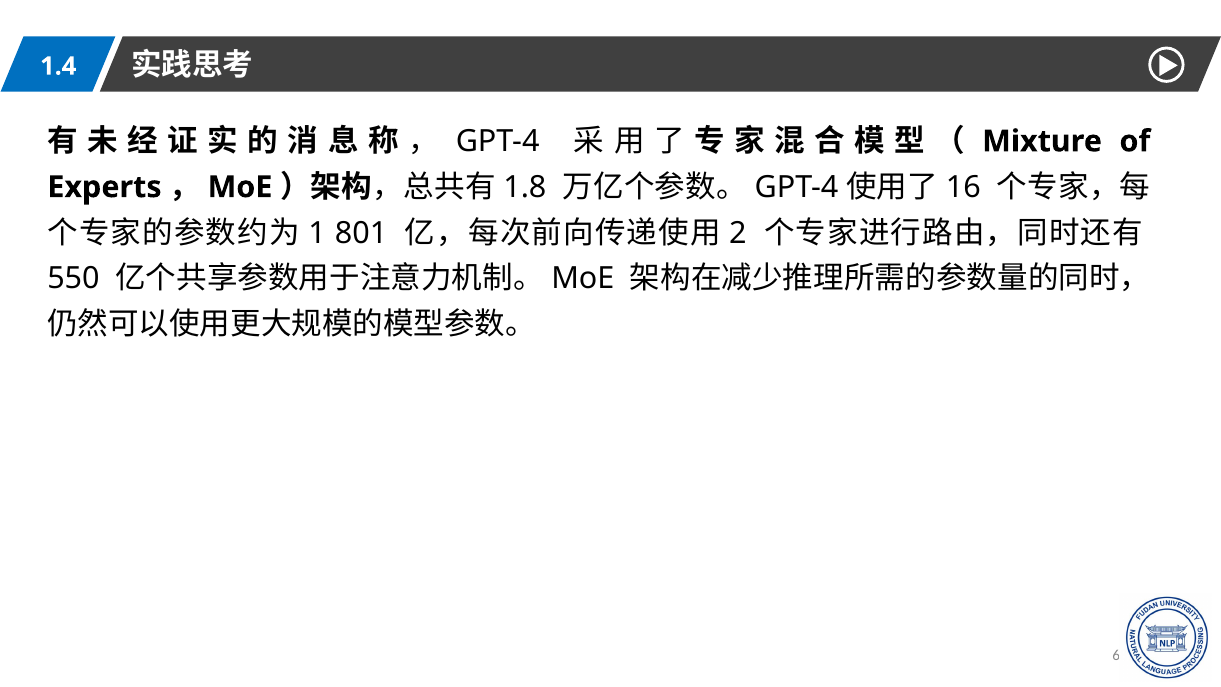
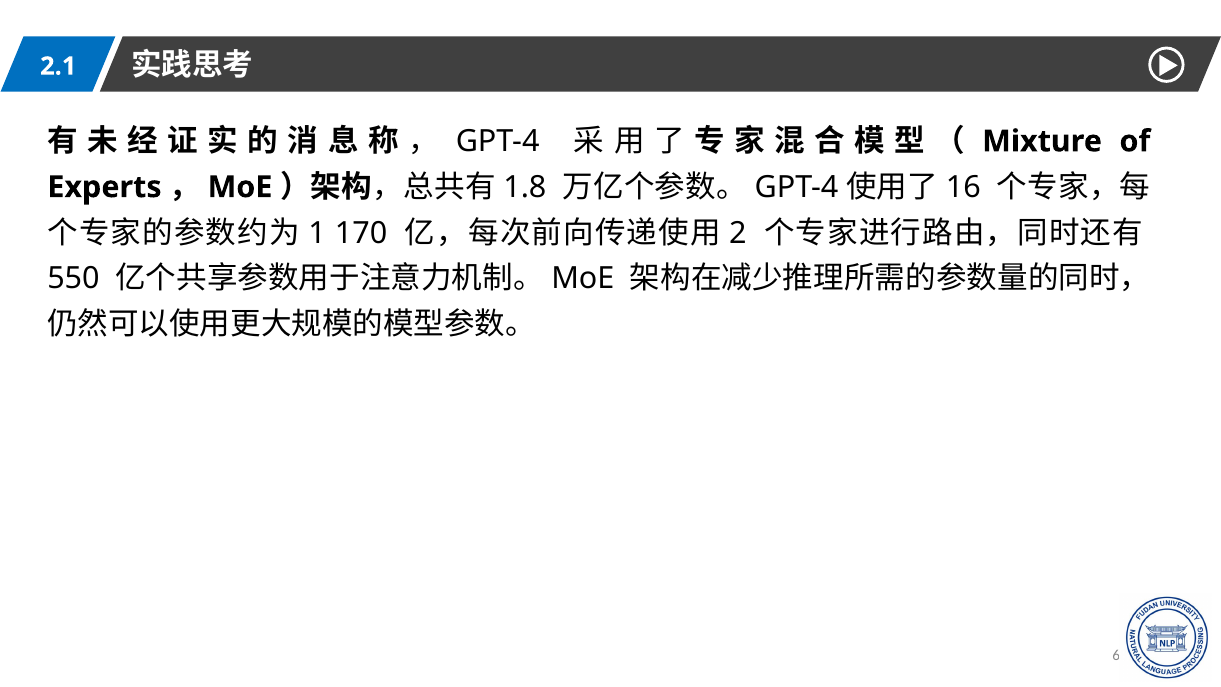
1.4: 1.4 -> 2.1
801: 801 -> 170
